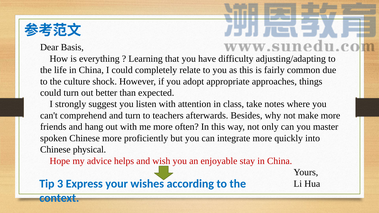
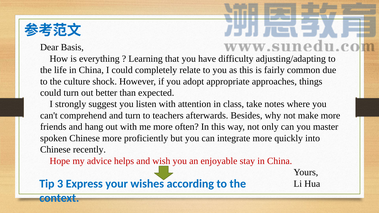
physical: physical -> recently
